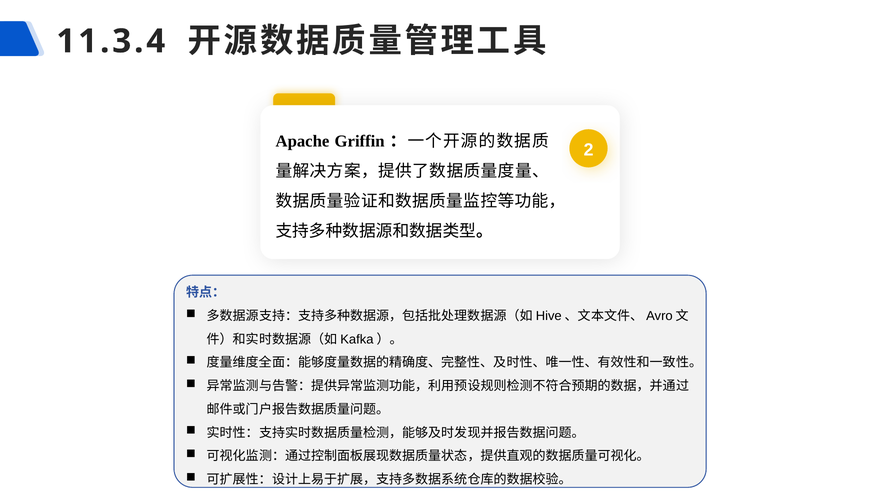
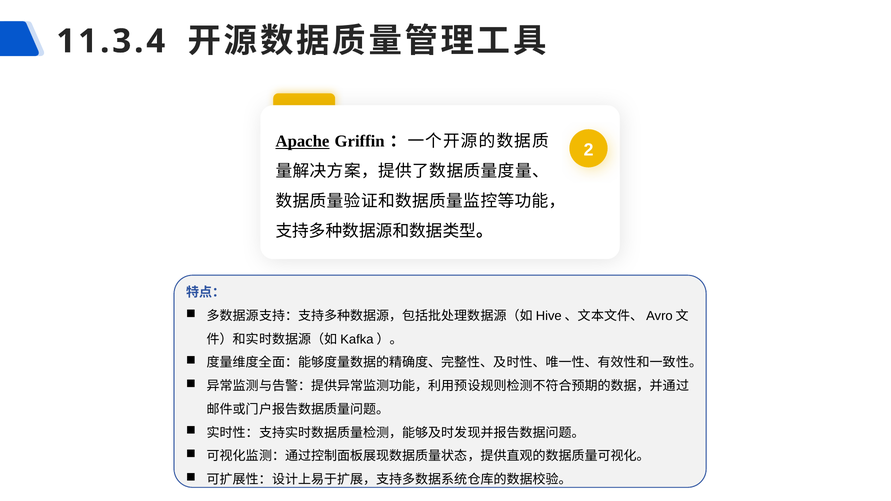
Apache underline: none -> present
